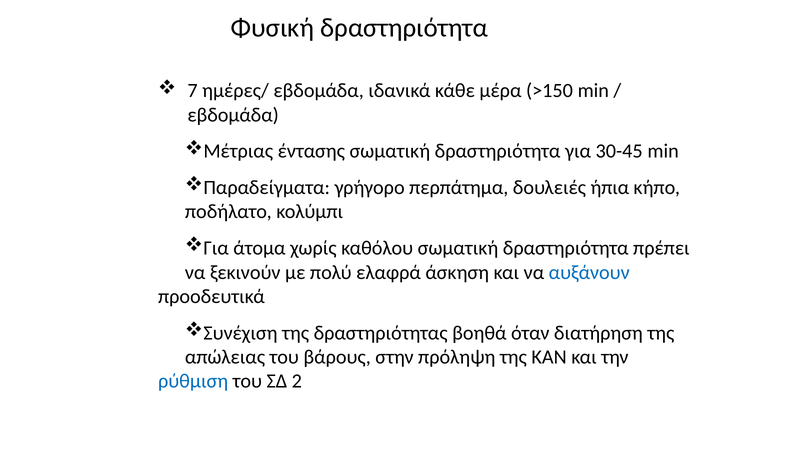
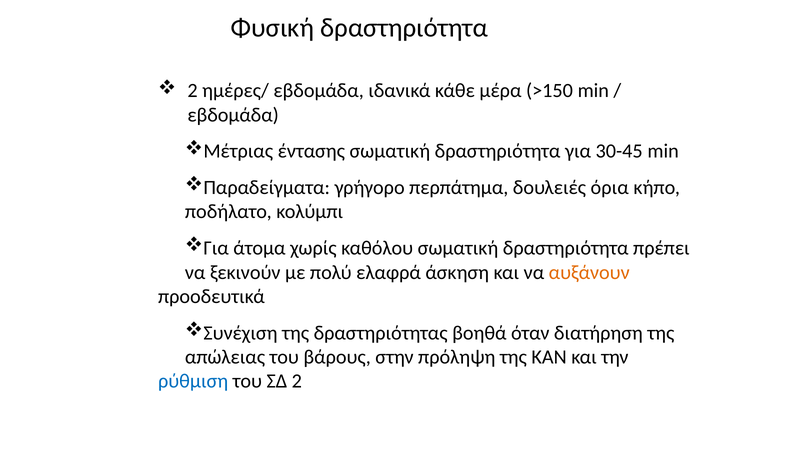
7 at (192, 91): 7 -> 2
ήπια: ήπια -> όρια
αυξάνουν colour: blue -> orange
